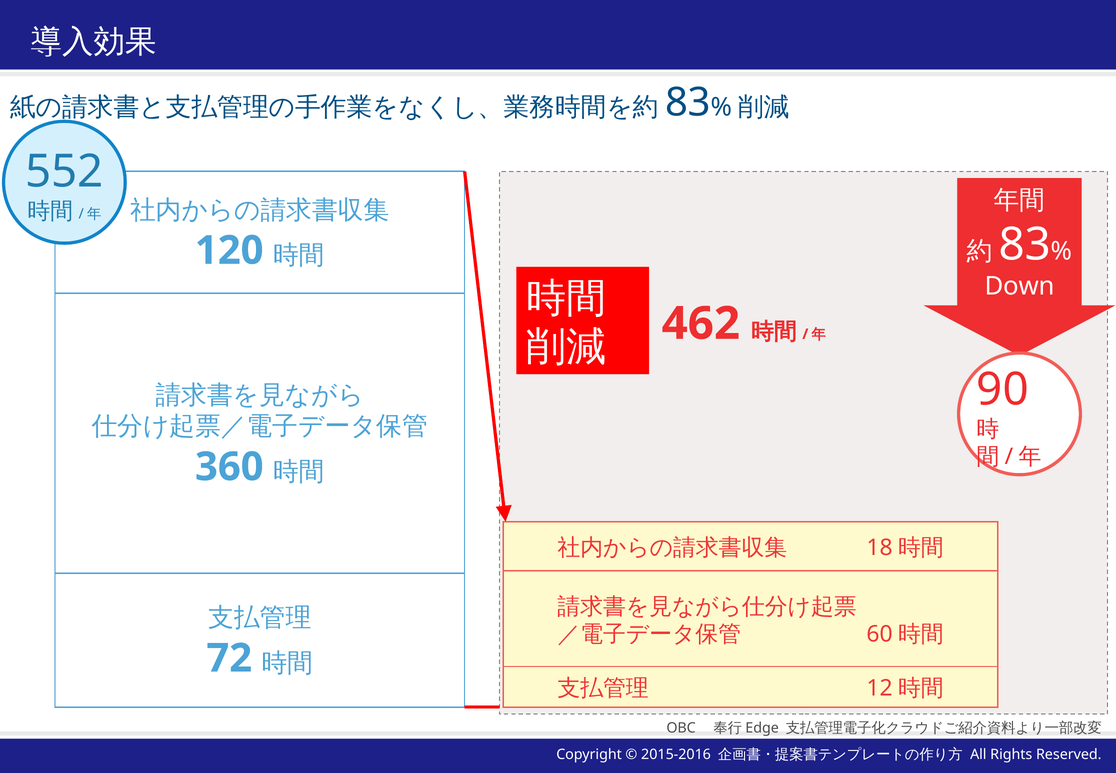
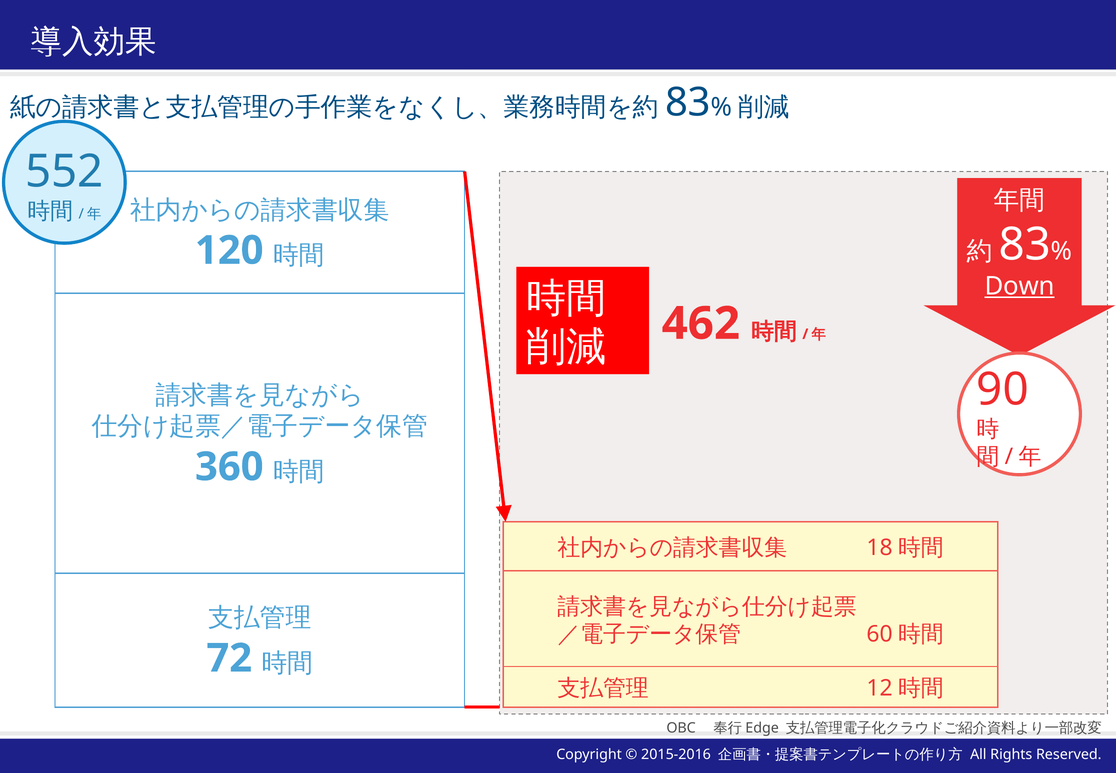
Down underline: none -> present
